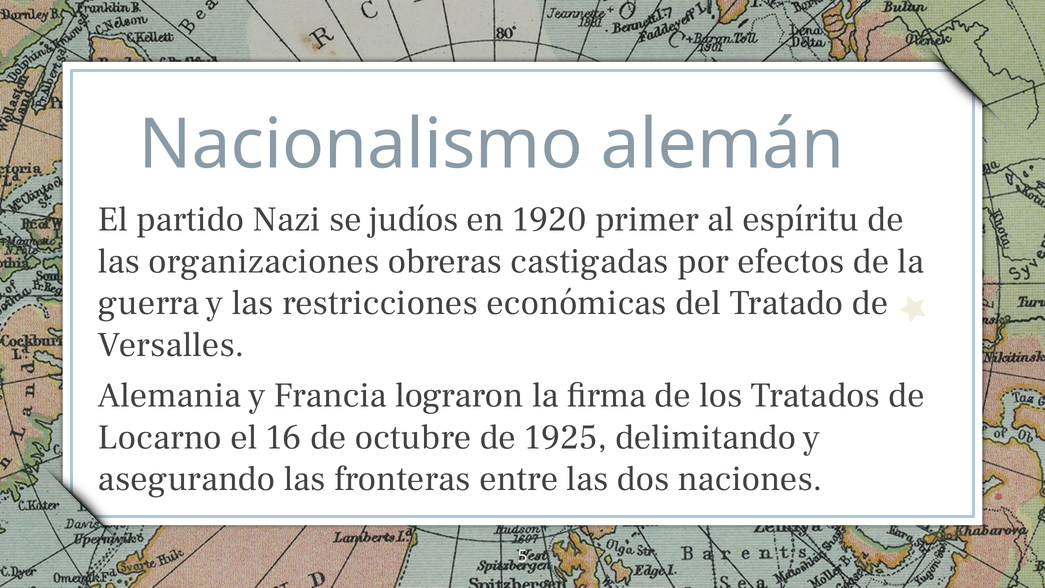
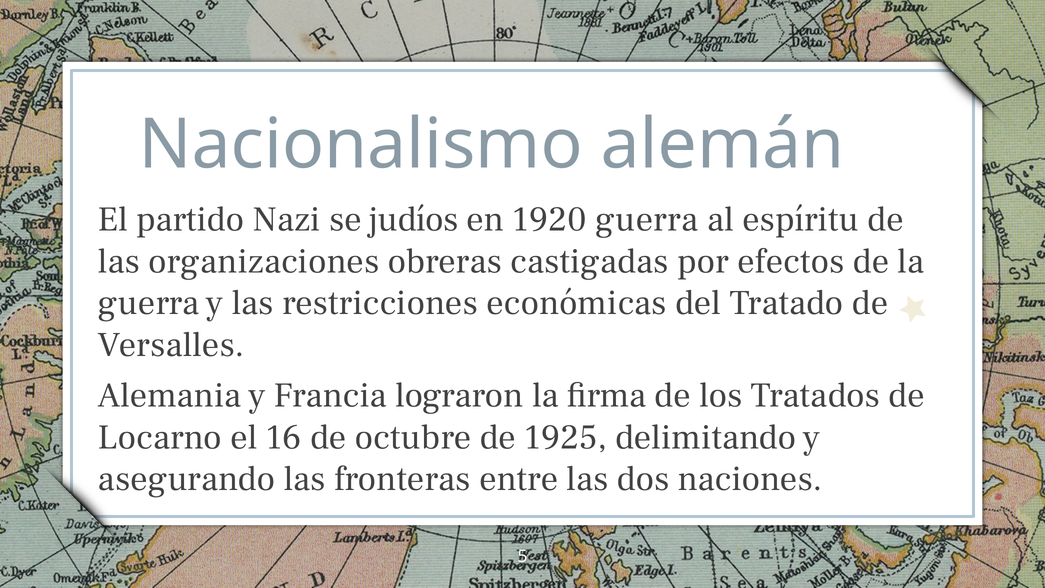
1920 primer: primer -> guerra
